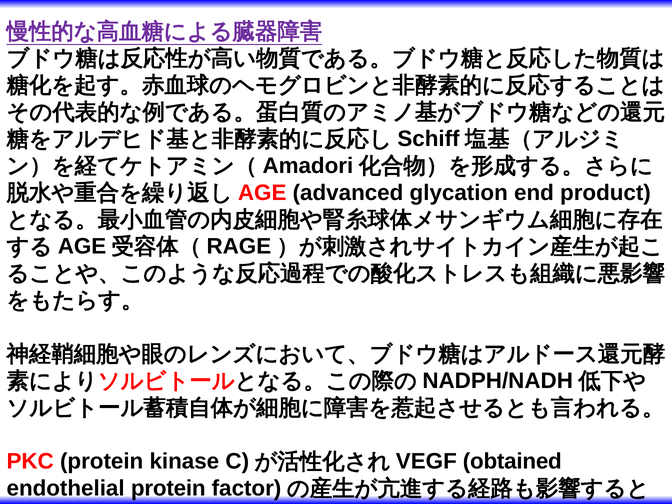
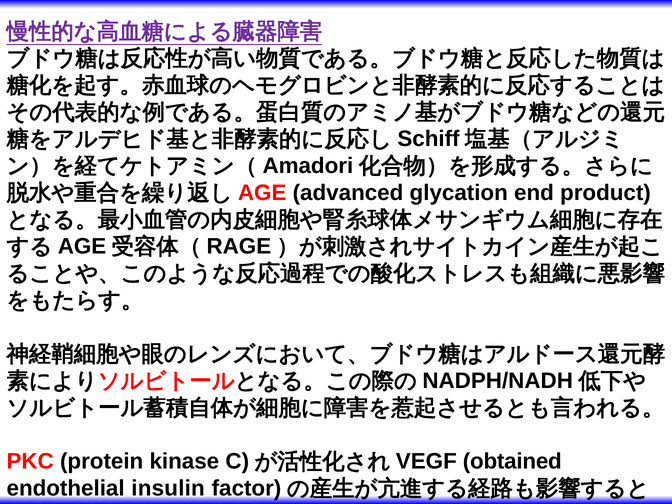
endothelial protein: protein -> insulin
